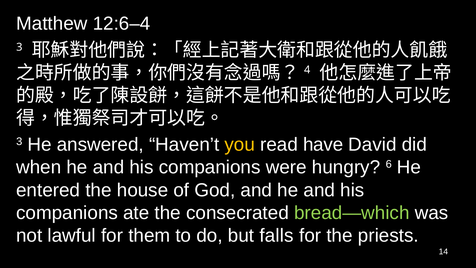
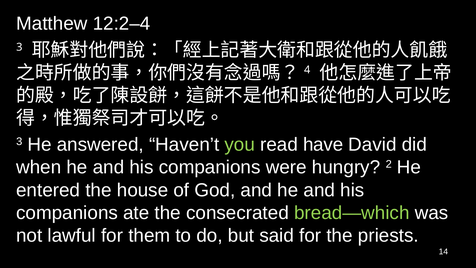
12:6–4: 12:6–4 -> 12:2–4
you colour: yellow -> light green
6: 6 -> 2
falls: falls -> said
